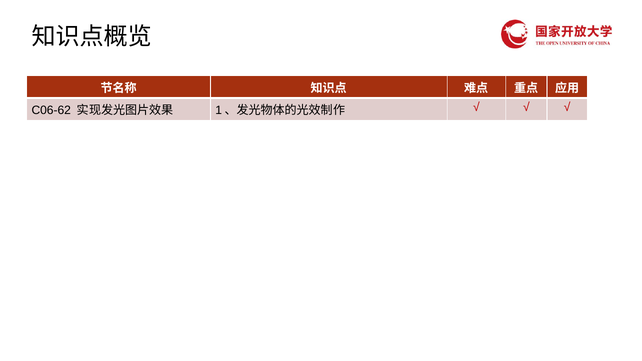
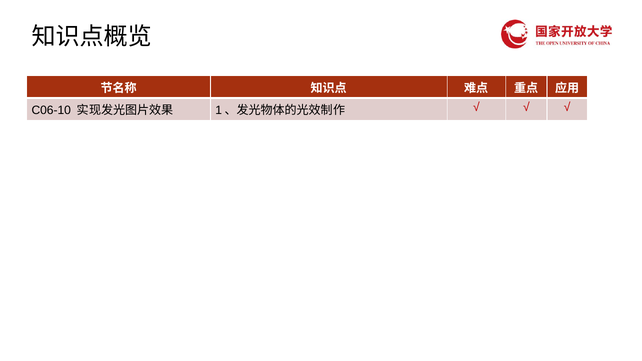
C06-62: C06-62 -> C06-10
